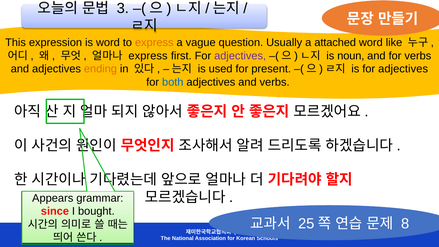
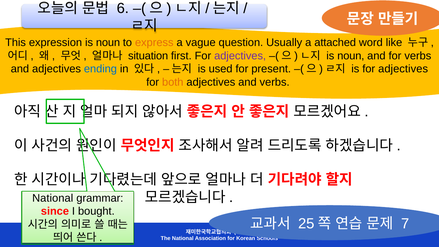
3: 3 -> 6
expression is word: word -> noun
express at (148, 56): express -> situation
ending colour: orange -> blue
both colour: blue -> orange
Appears at (53, 198): Appears -> National
8: 8 -> 7
